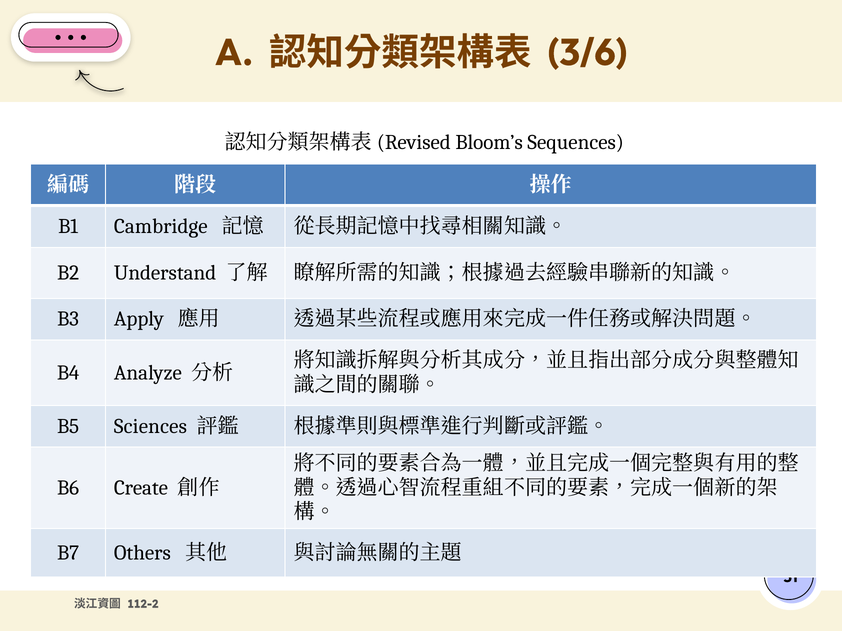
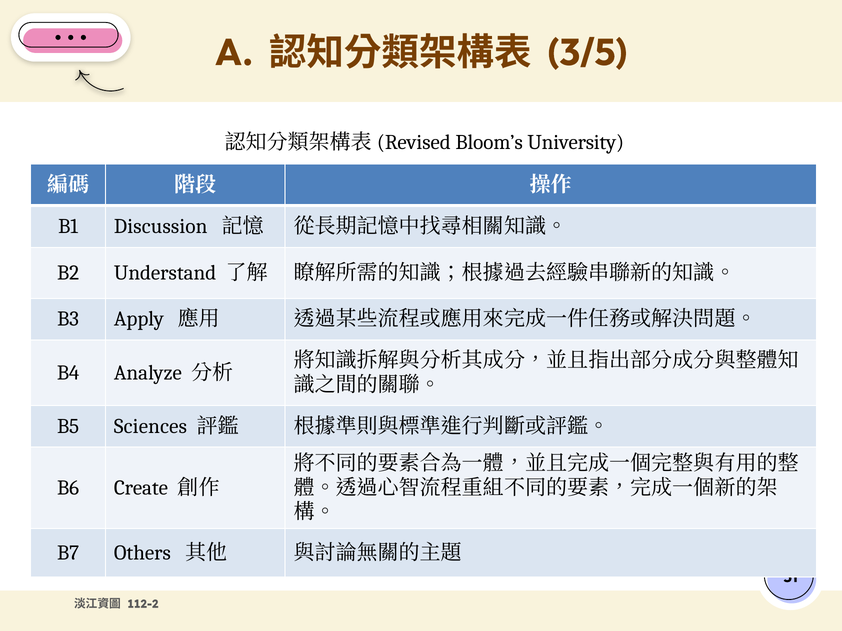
3/6: 3/6 -> 3/5
Sequences: Sequences -> University
Cambridge: Cambridge -> Discussion
